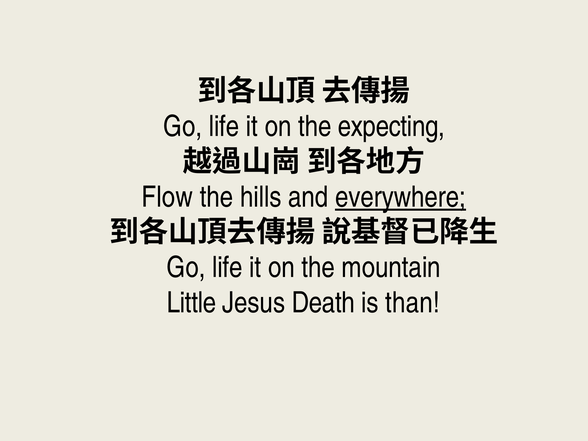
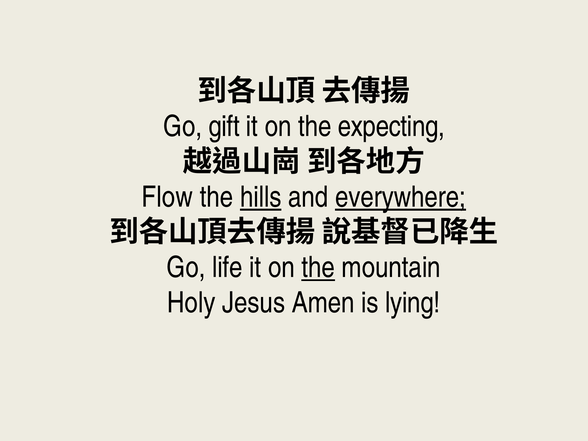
life at (224, 126): life -> gift
hills underline: none -> present
the at (318, 268) underline: none -> present
Little: Little -> Holy
Death: Death -> Amen
than: than -> lying
